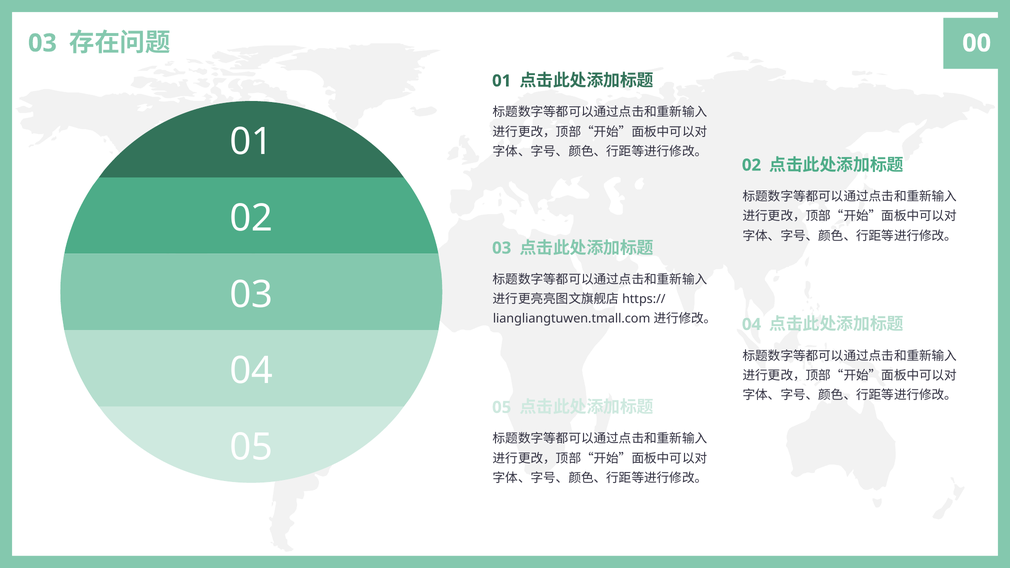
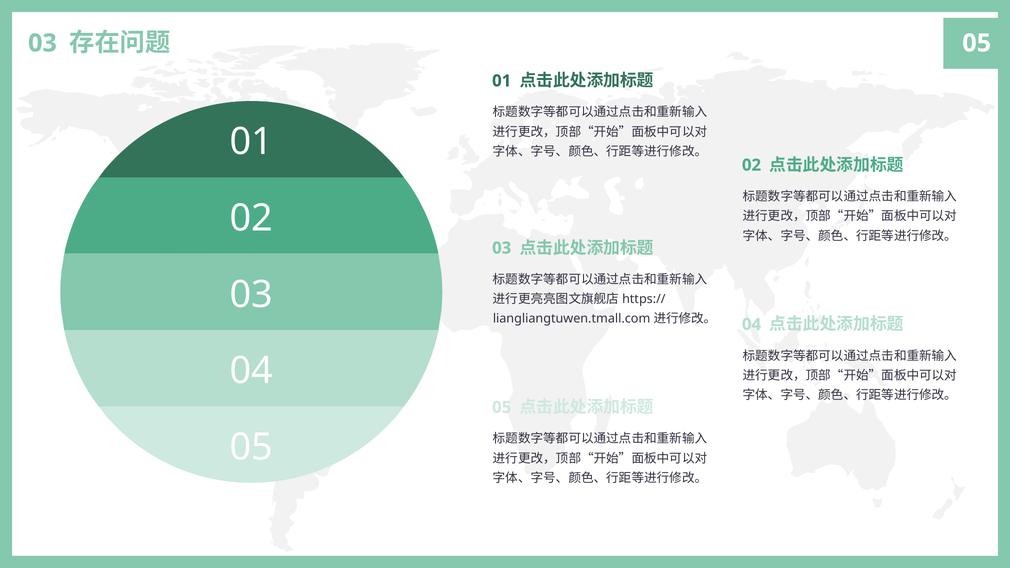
00 at (977, 43): 00 -> 05
